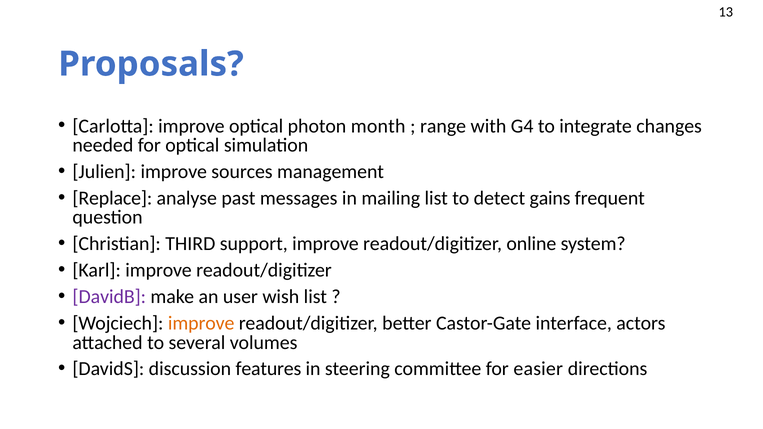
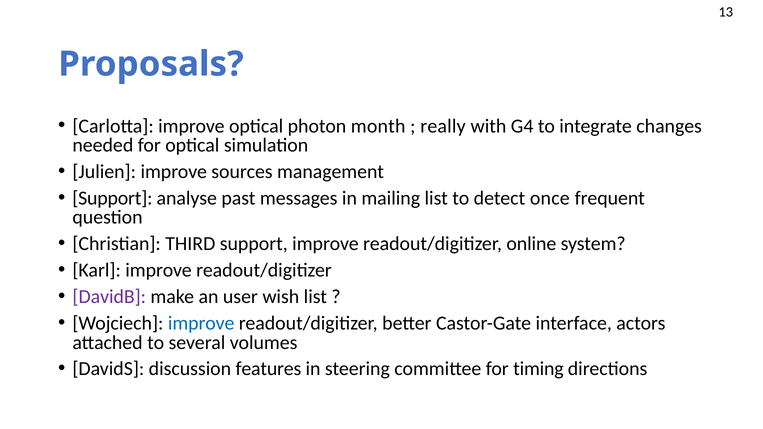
range: range -> really
Replace at (112, 198): Replace -> Support
gains: gains -> once
improve at (201, 323) colour: orange -> blue
easier: easier -> timing
